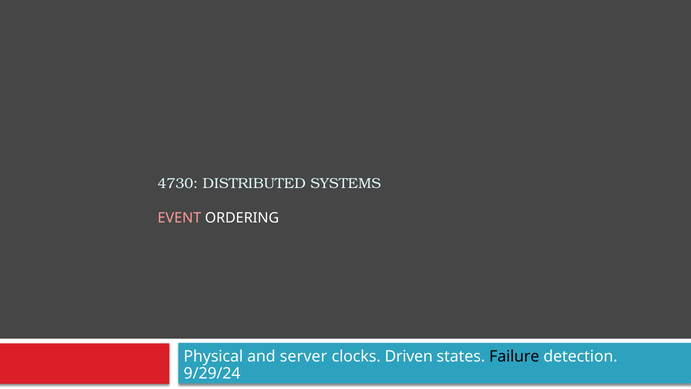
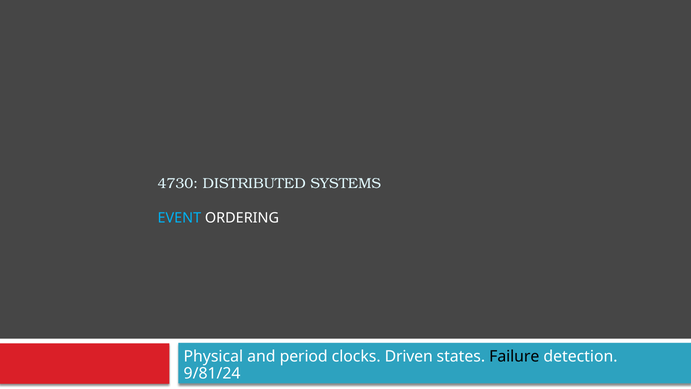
EVENT colour: pink -> light blue
server: server -> period
9/29/24: 9/29/24 -> 9/81/24
